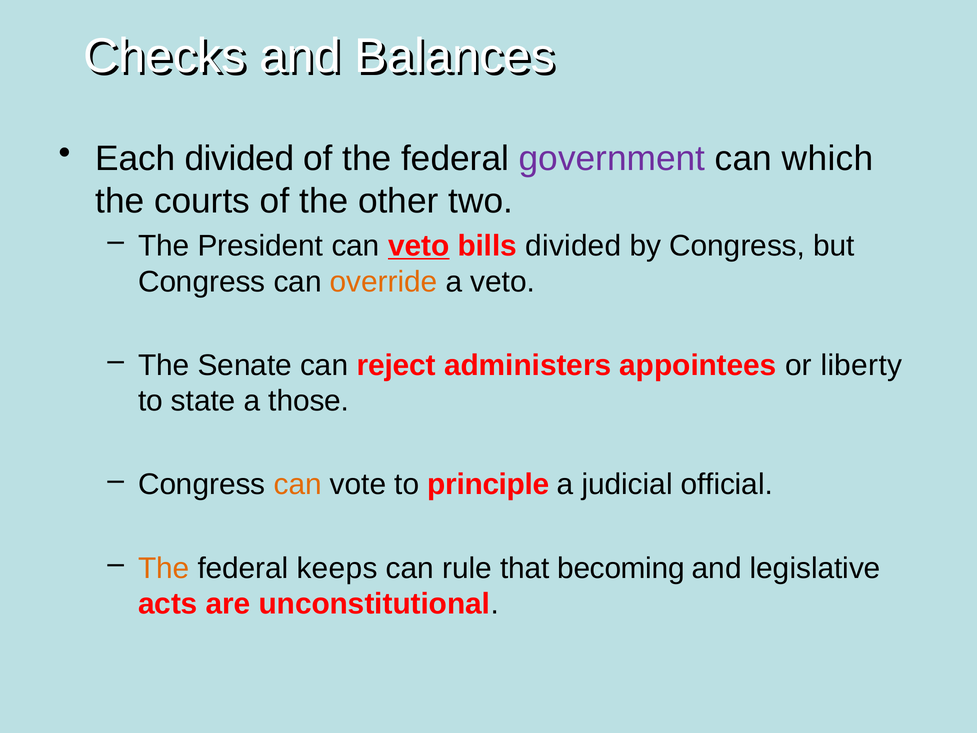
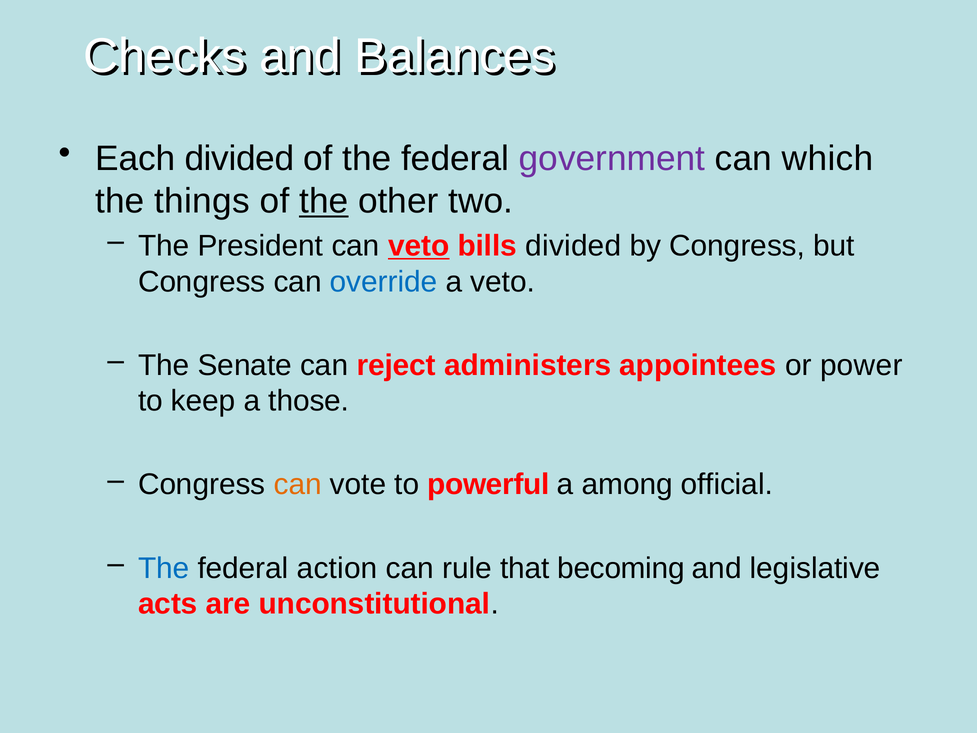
courts: courts -> things
the at (324, 201) underline: none -> present
override colour: orange -> blue
liberty: liberty -> power
state: state -> keep
principle: principle -> powerful
judicial: judicial -> among
The at (164, 568) colour: orange -> blue
keeps: keeps -> action
